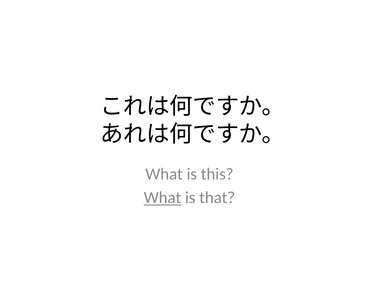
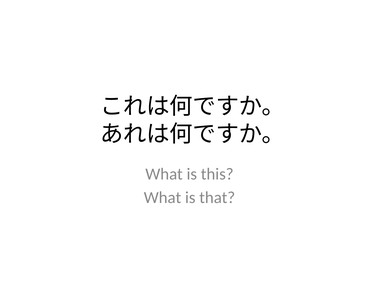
What at (163, 198) underline: present -> none
